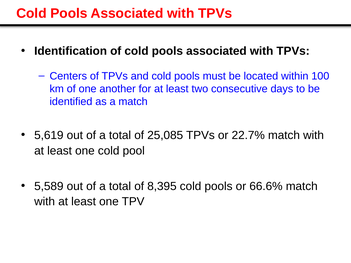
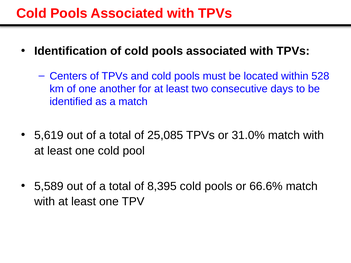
100: 100 -> 528
22.7%: 22.7% -> 31.0%
